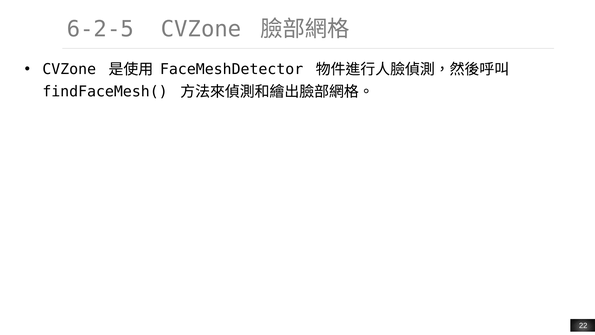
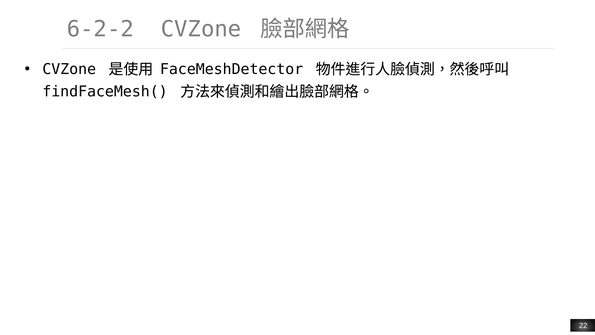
6-2-5: 6-2-5 -> 6-2-2
